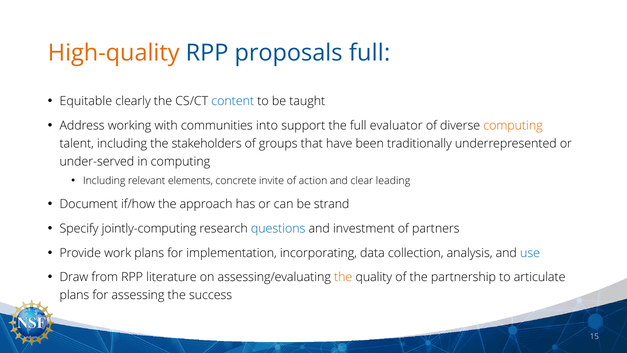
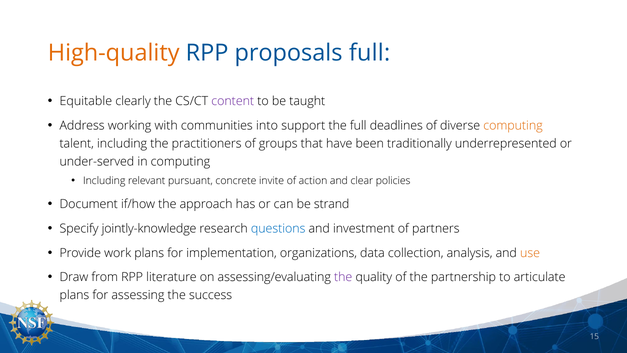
content colour: blue -> purple
evaluator: evaluator -> deadlines
stakeholders: stakeholders -> practitioners
elements: elements -> pursuant
leading: leading -> policies
jointly-computing: jointly-computing -> jointly-knowledge
incorporating: incorporating -> organizations
use colour: blue -> orange
the at (343, 277) colour: orange -> purple
